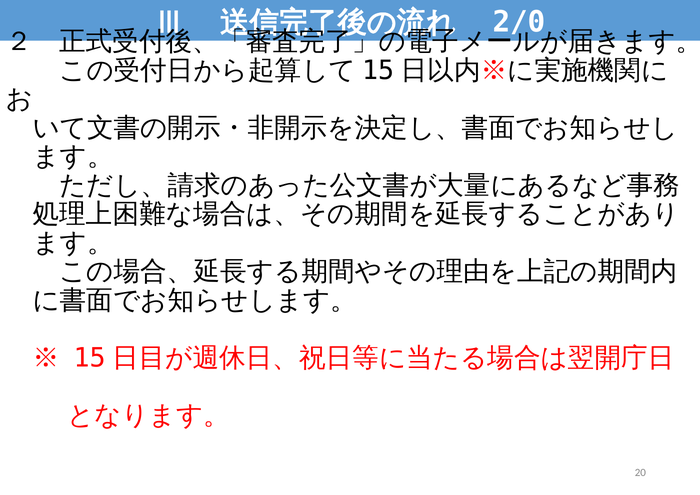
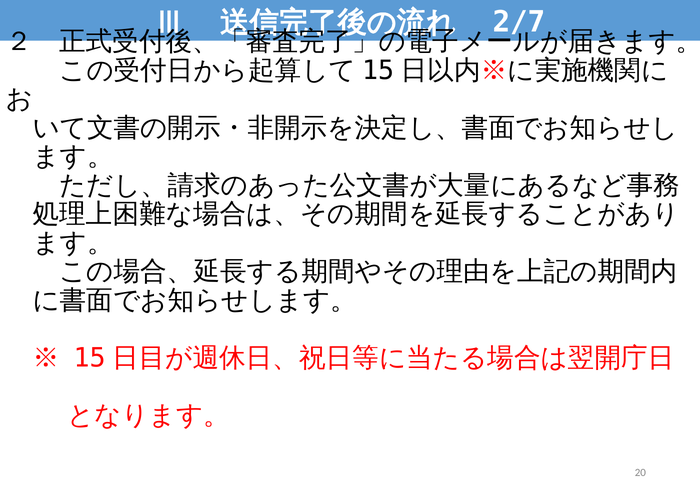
2/0: 2/0 -> 2/7
